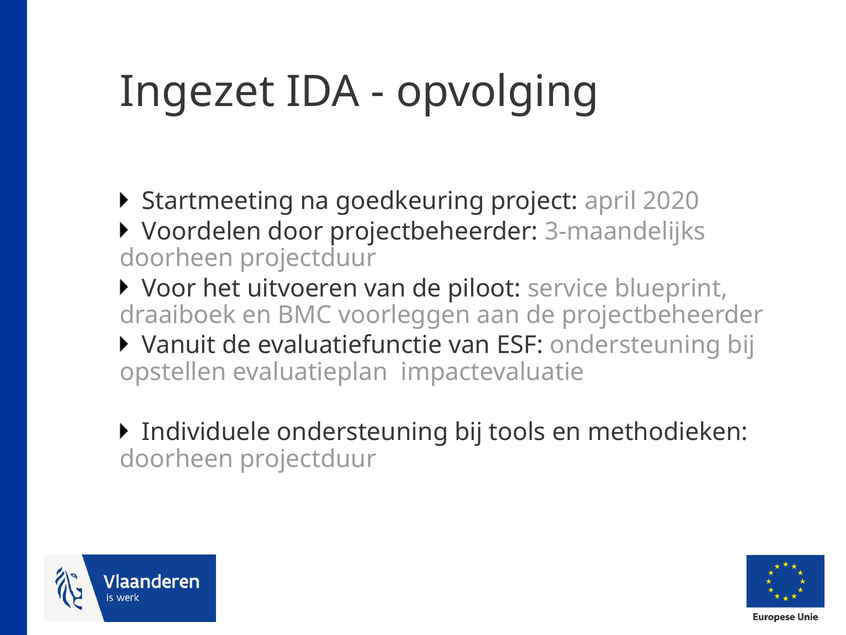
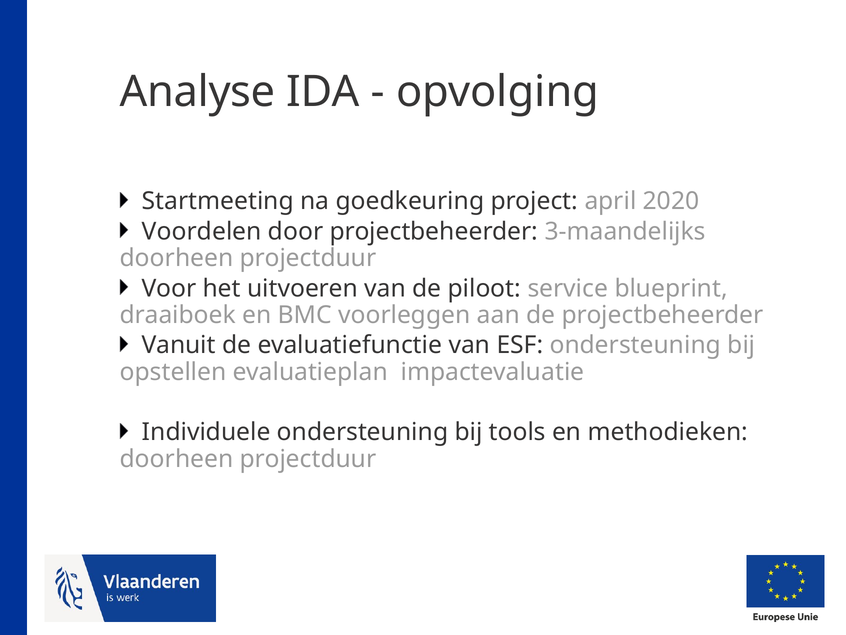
Ingezet: Ingezet -> Analyse
